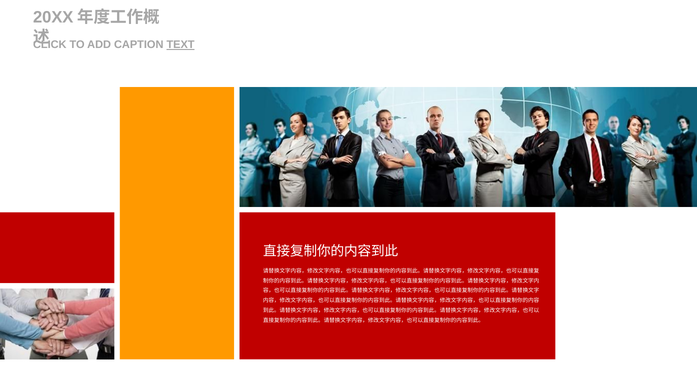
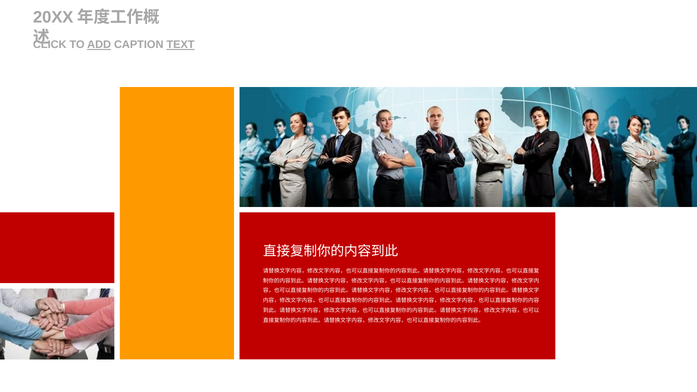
ADD underline: none -> present
